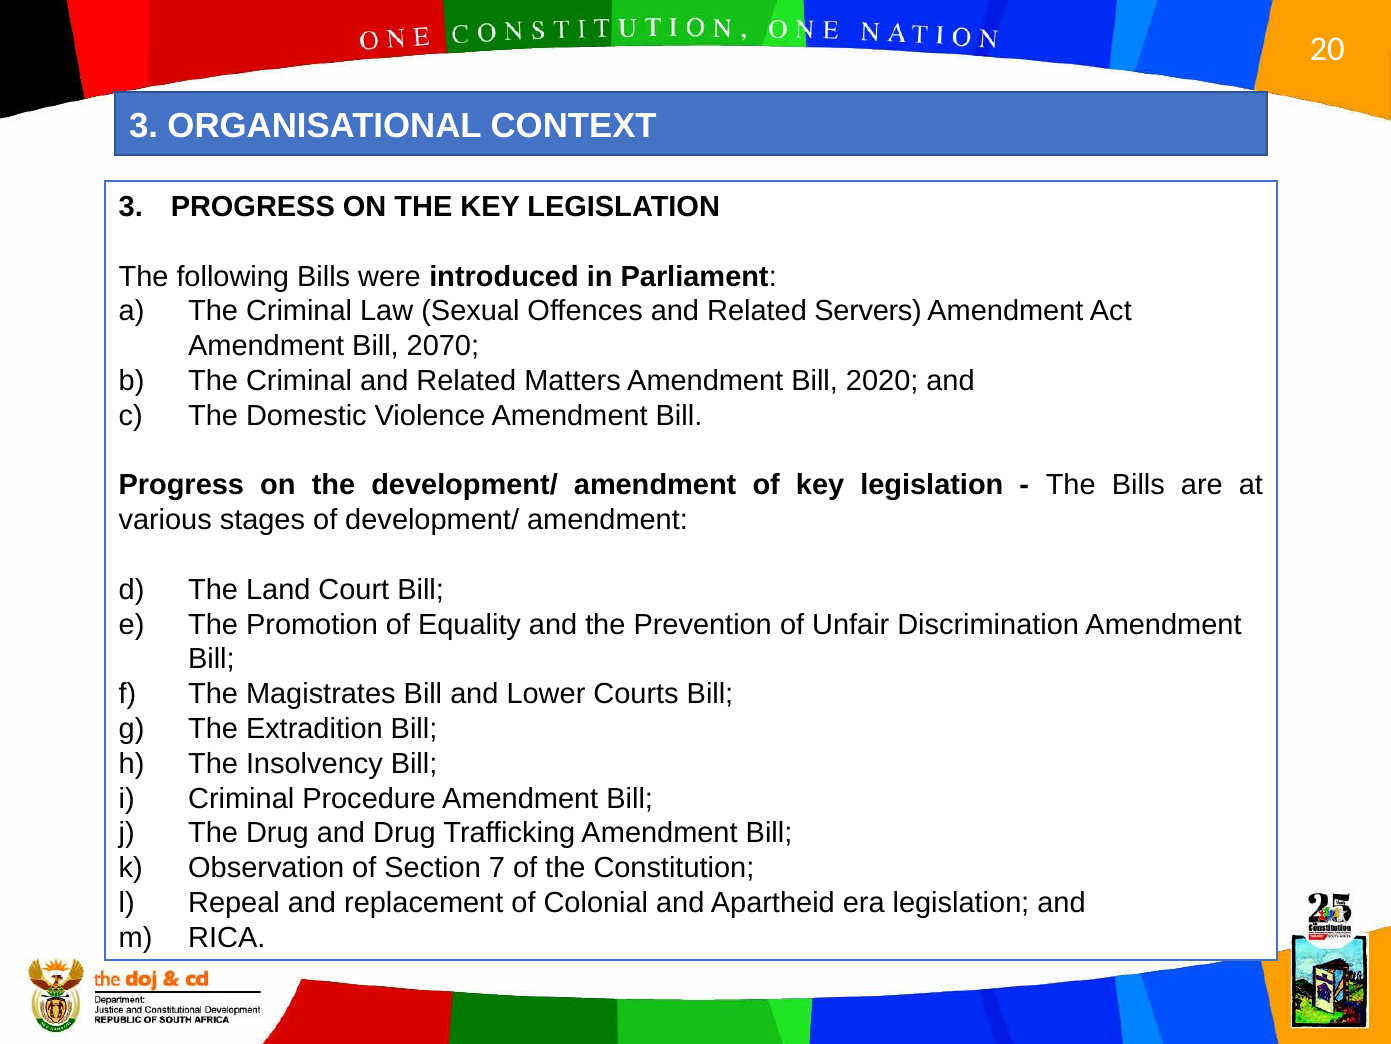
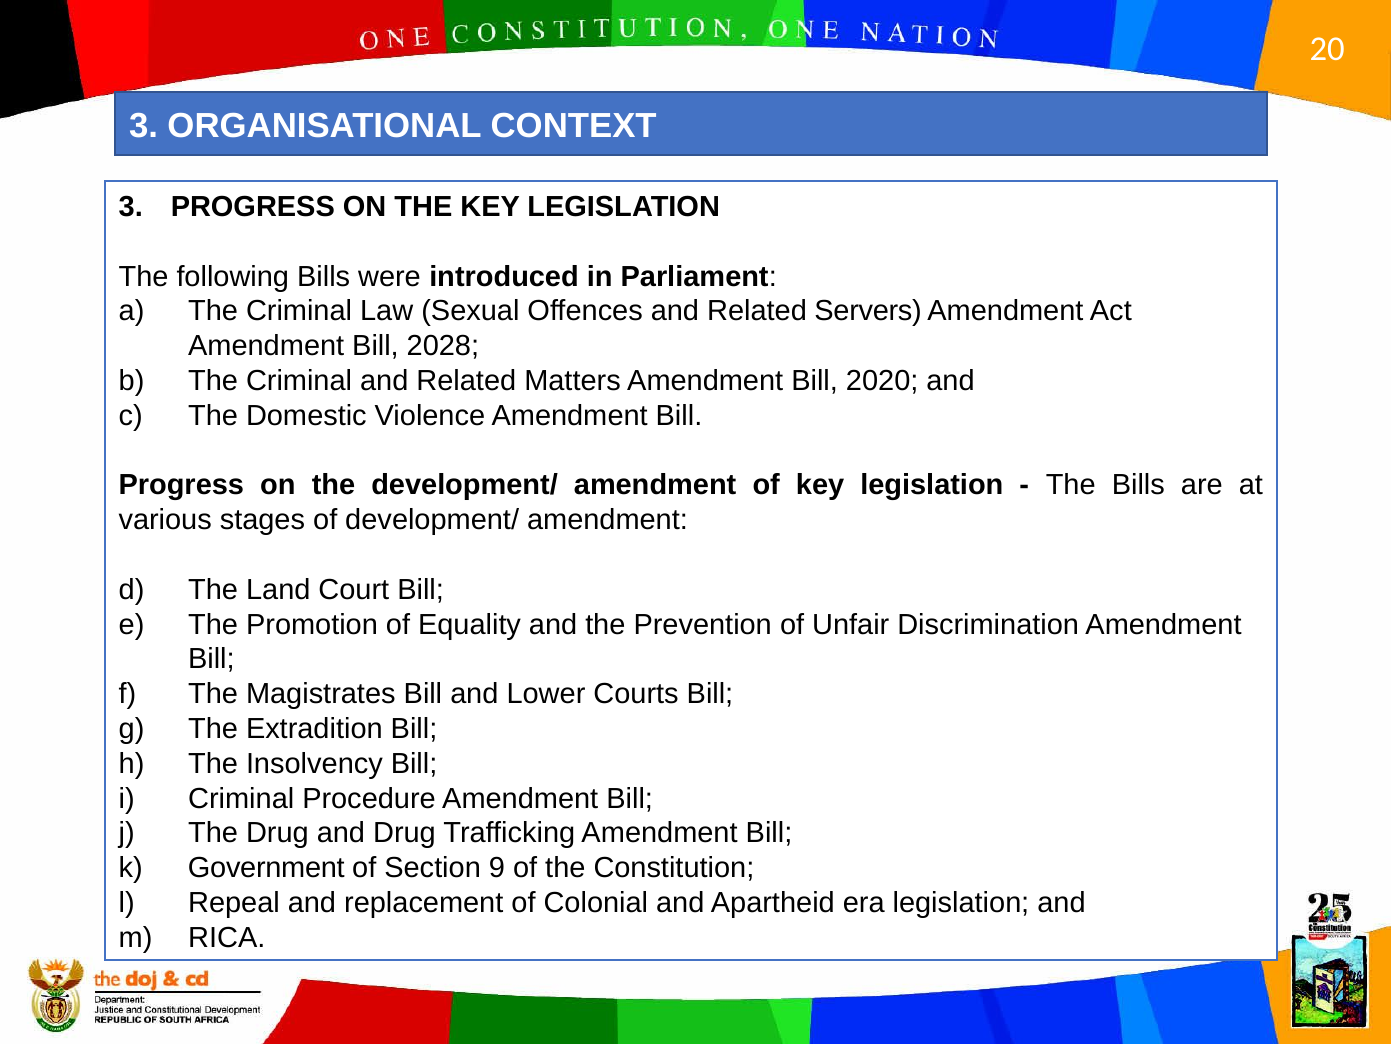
2070: 2070 -> 2028
Observation: Observation -> Government
7: 7 -> 9
